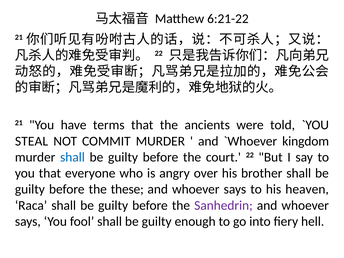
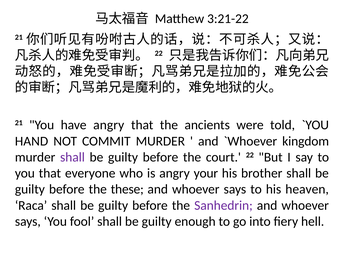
6:21-22: 6:21-22 -> 3:21-22
have terms: terms -> angry
STEAL: STEAL -> HAND
shall at (72, 157) colour: blue -> purple
over: over -> your
